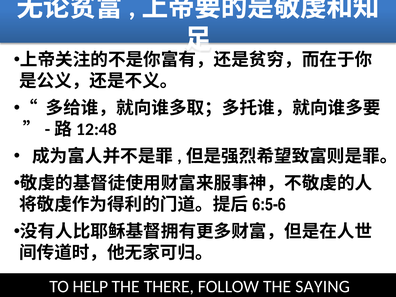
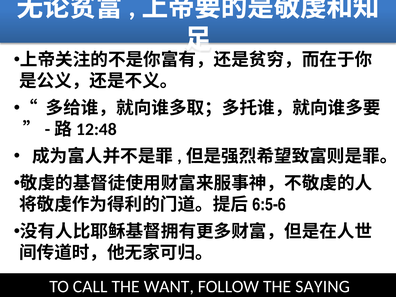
HELP: HELP -> CALL
THERE: THERE -> WANT
